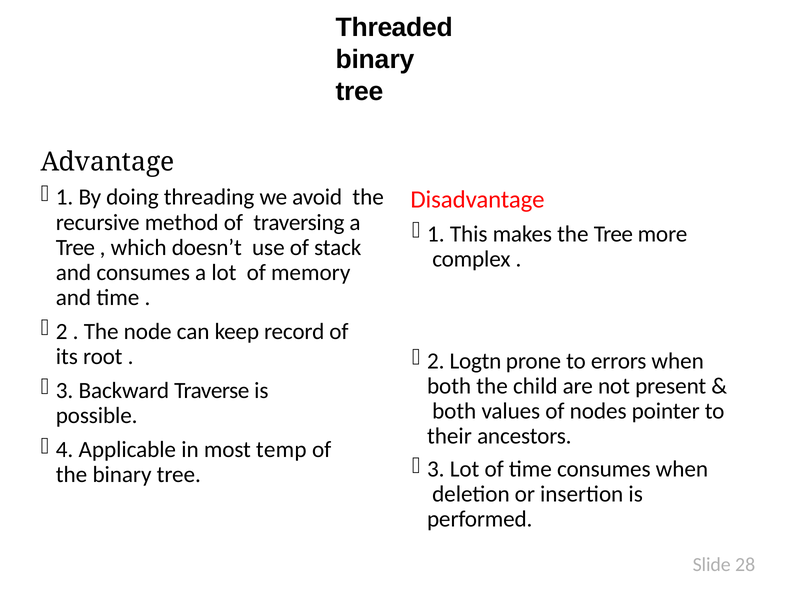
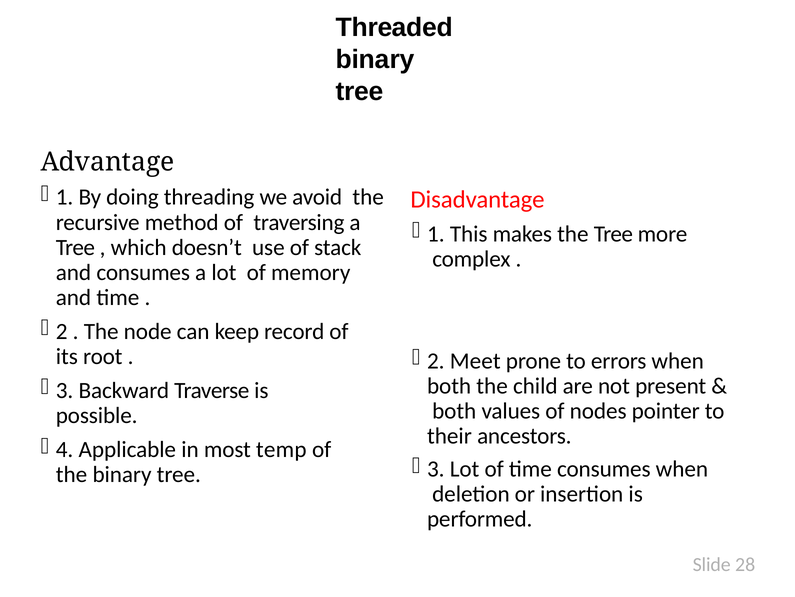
Logtn: Logtn -> Meet
